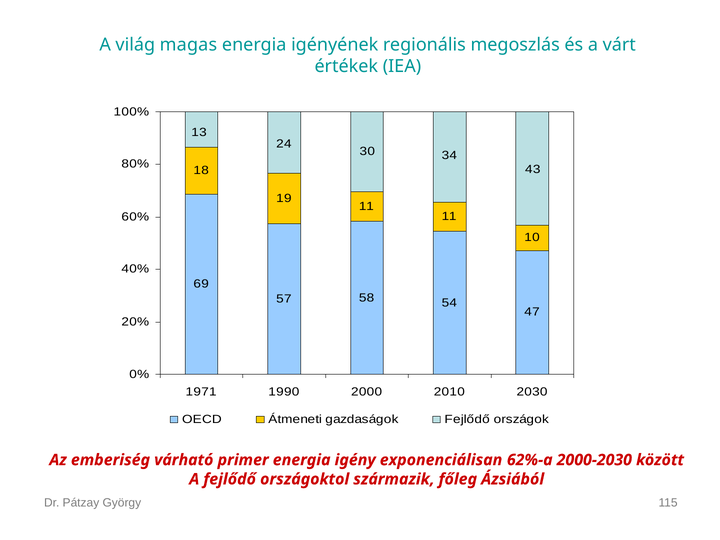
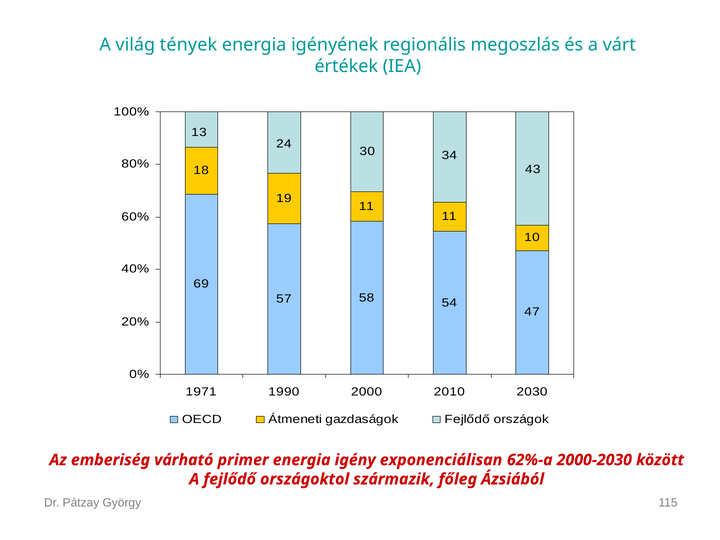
magas: magas -> tények
